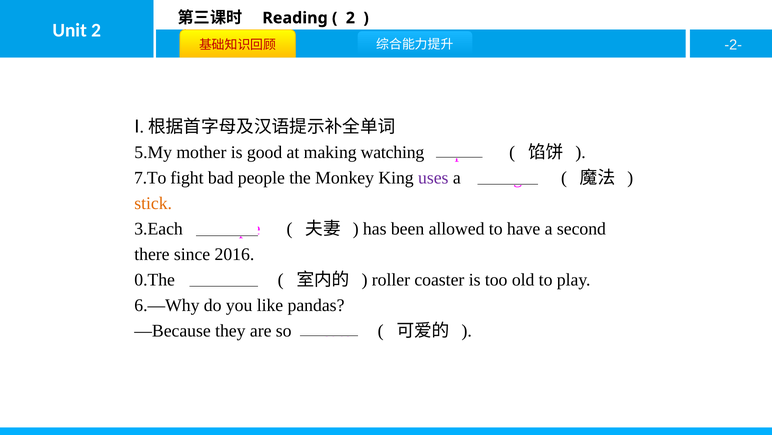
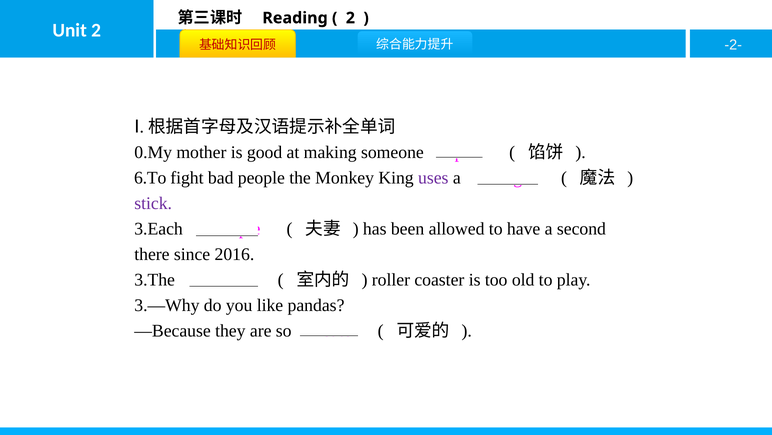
5.My: 5.My -> 0.My
watching: watching -> someone
7.To: 7.To -> 6.To
stick colour: orange -> purple
0.The: 0.The -> 3.The
6.—Why: 6.—Why -> 3.—Why
